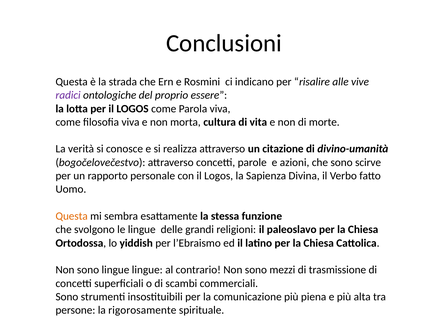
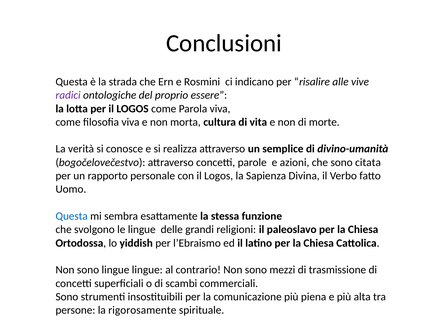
citazione: citazione -> semplice
scirve: scirve -> citata
Questa at (72, 216) colour: orange -> blue
